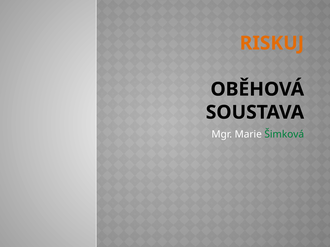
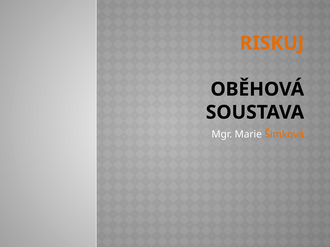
Šimková colour: green -> orange
